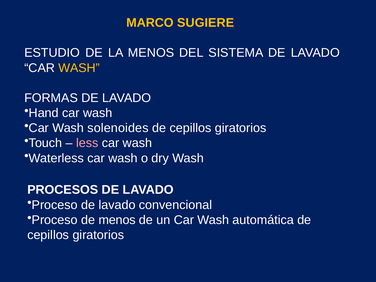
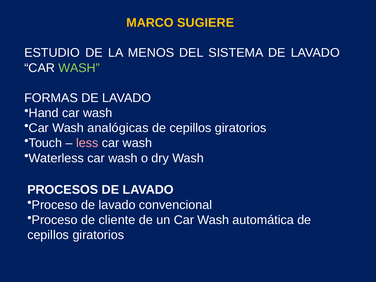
WASH at (79, 68) colour: yellow -> light green
solenoides: solenoides -> analógicas
de menos: menos -> cliente
